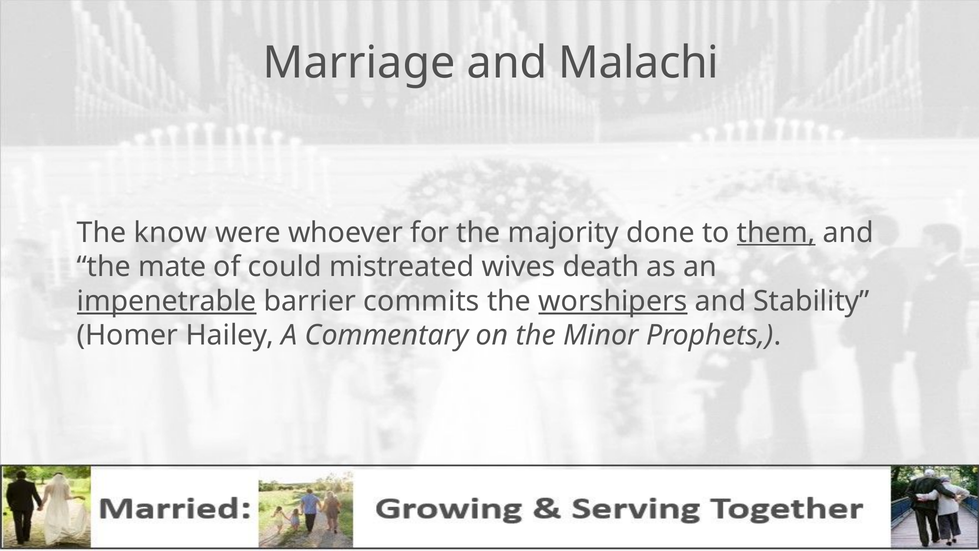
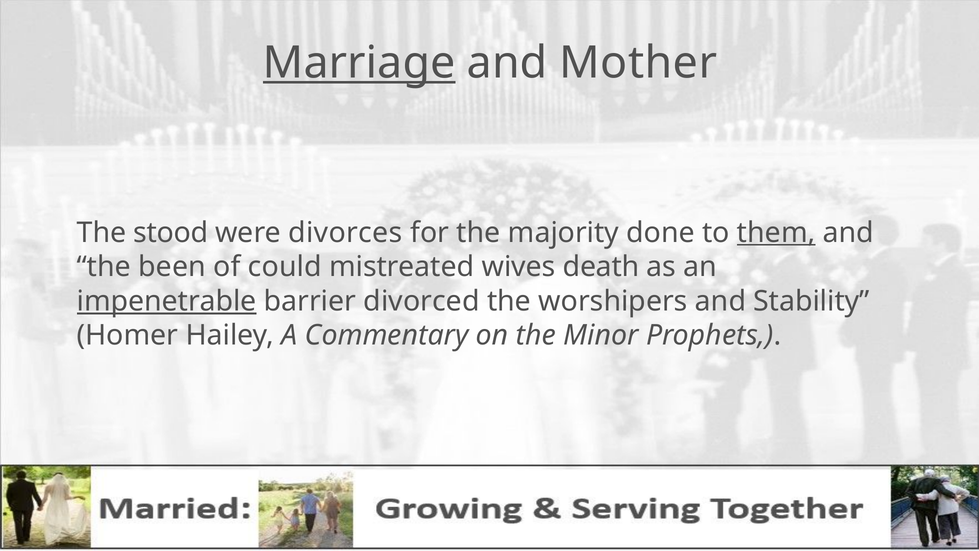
Marriage underline: none -> present
Malachi: Malachi -> Mother
know: know -> stood
whoever: whoever -> divorces
mate: mate -> been
commits: commits -> divorced
worshipers underline: present -> none
